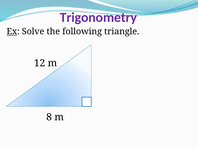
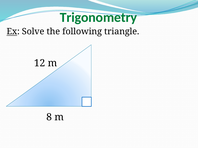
Trigonometry colour: purple -> green
